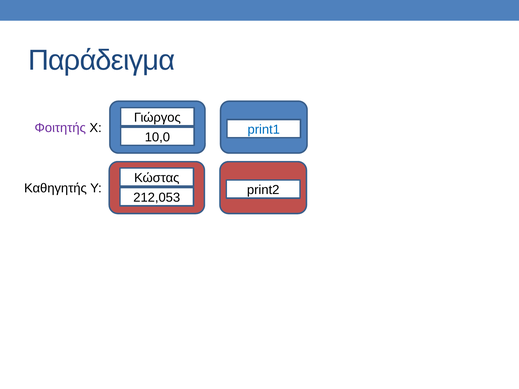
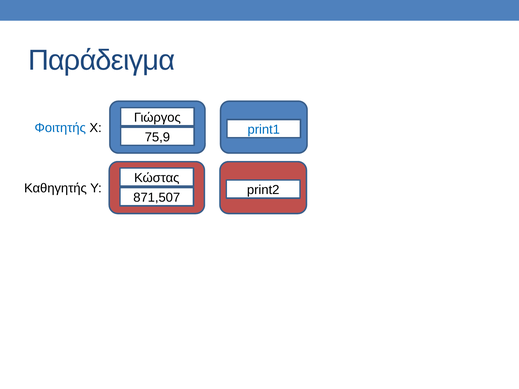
Φοιτητής colour: purple -> blue
10,0: 10,0 -> 75,9
212,053: 212,053 -> 871,507
